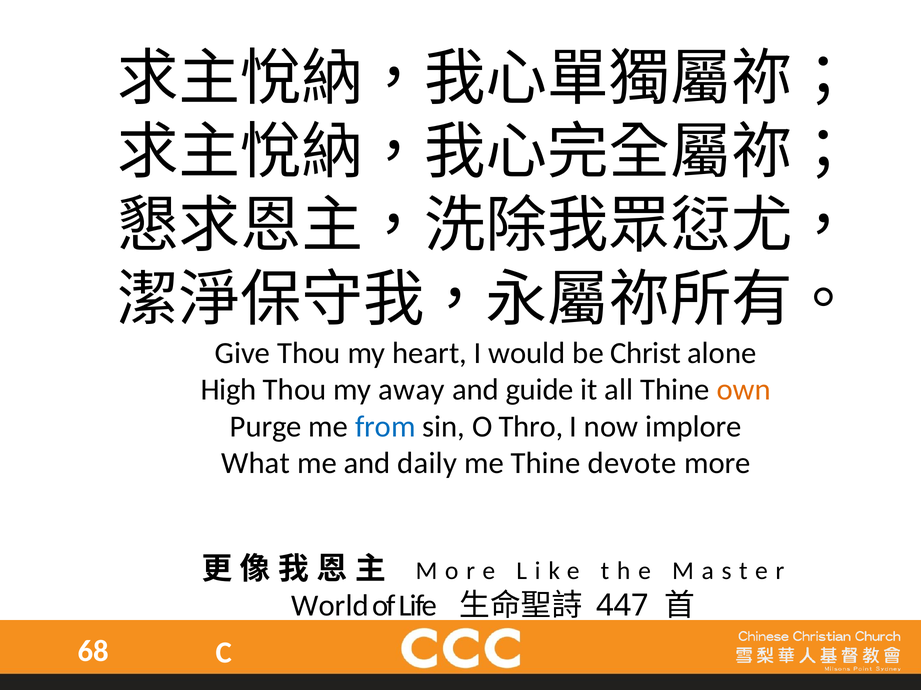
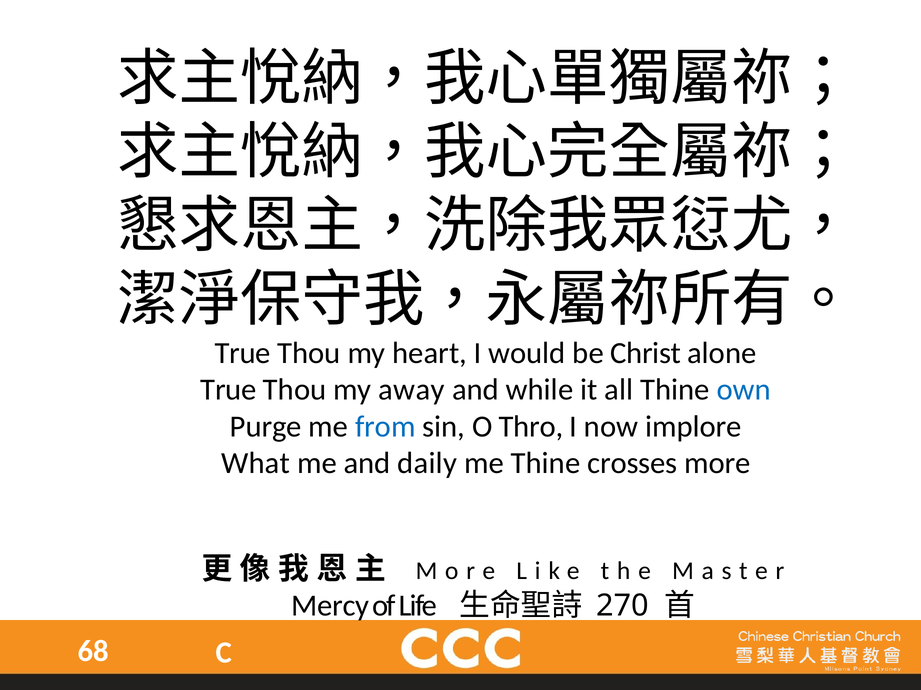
Give at (243, 353): Give -> True
High at (228, 390): High -> True
guide: guide -> while
own colour: orange -> blue
devote: devote -> crosses
World: World -> Mercy
447: 447 -> 270
